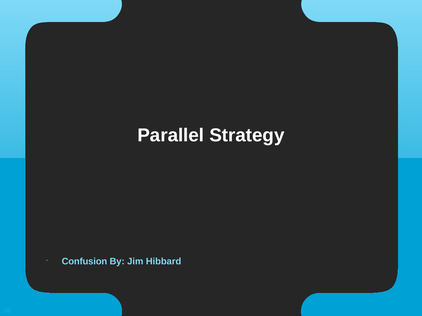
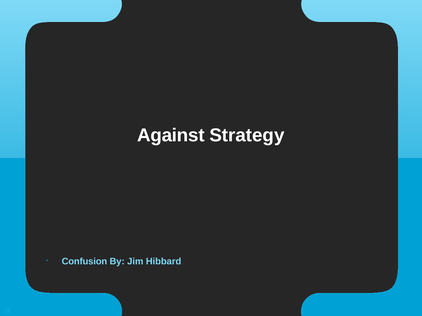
Parallel: Parallel -> Against
